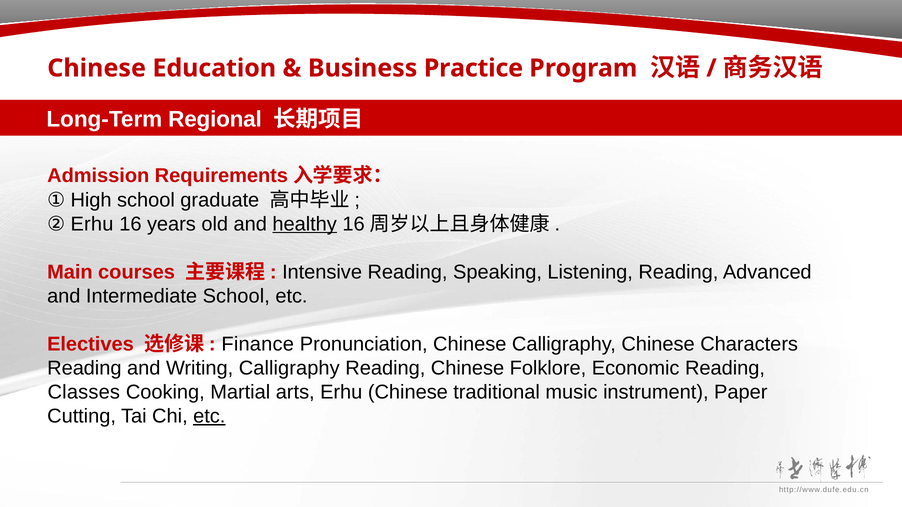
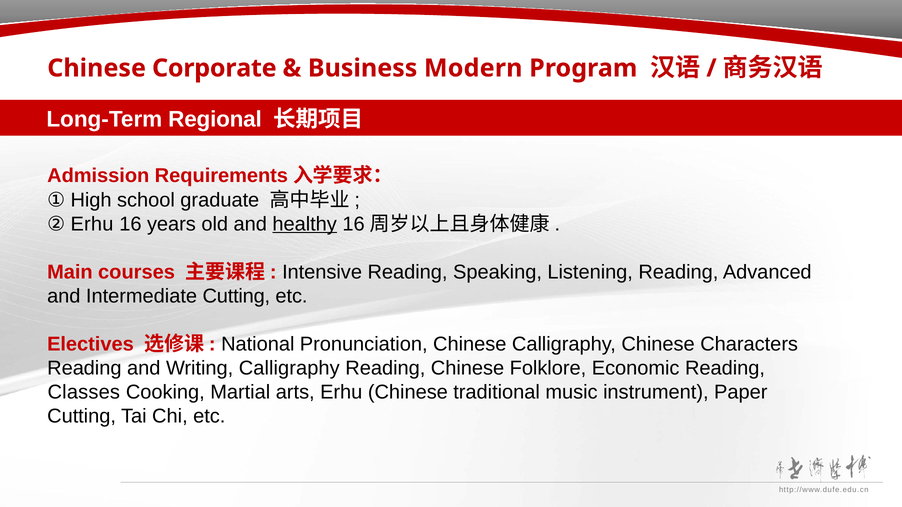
Education: Education -> Corporate
Practice: Practice -> Modern
Intermediate School: School -> Cutting
Finance: Finance -> National
etc at (209, 416) underline: present -> none
